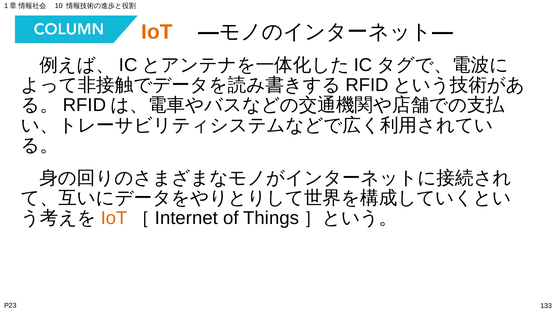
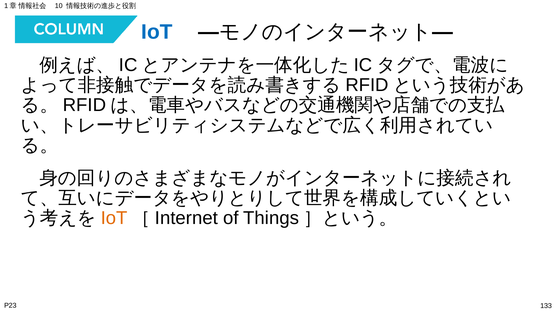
IoT at (157, 32) colour: orange -> blue
